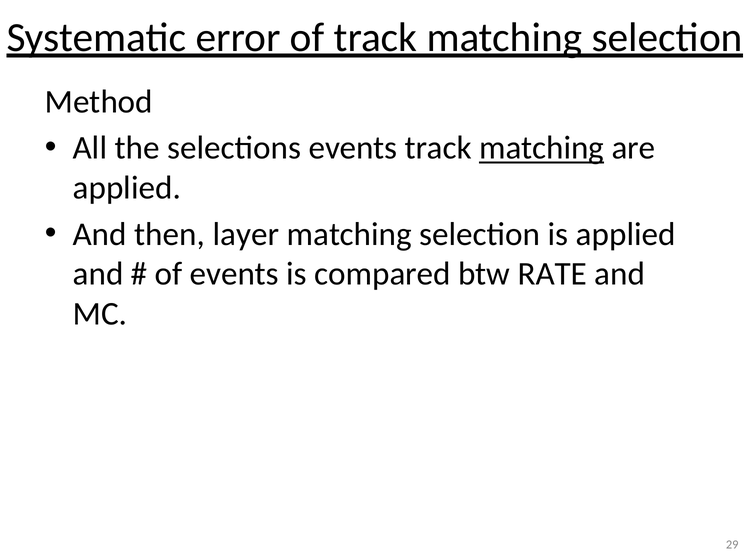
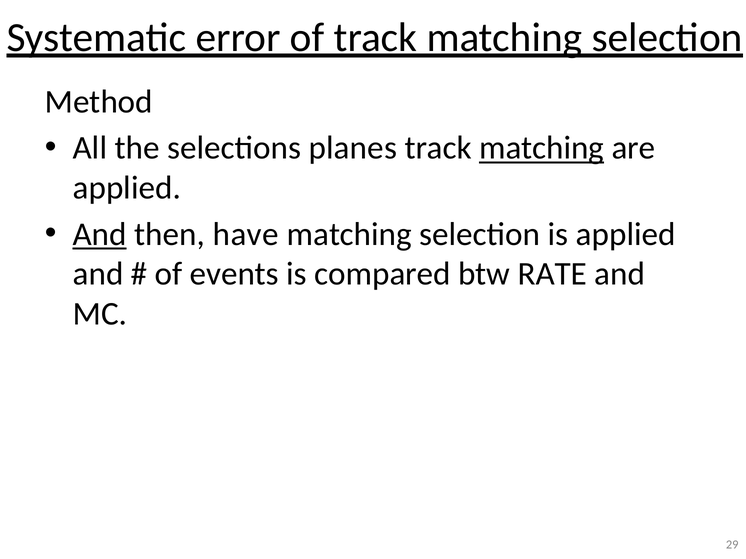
selections events: events -> planes
And at (100, 234) underline: none -> present
layer: layer -> have
